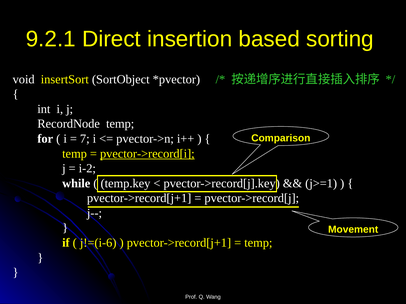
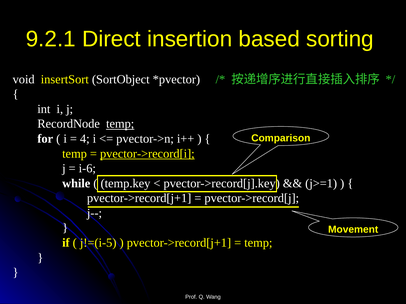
temp at (120, 124) underline: none -> present
7: 7 -> 4
i-2: i-2 -> i-6
j!=(i-6: j!=(i-6 -> j!=(i-5
